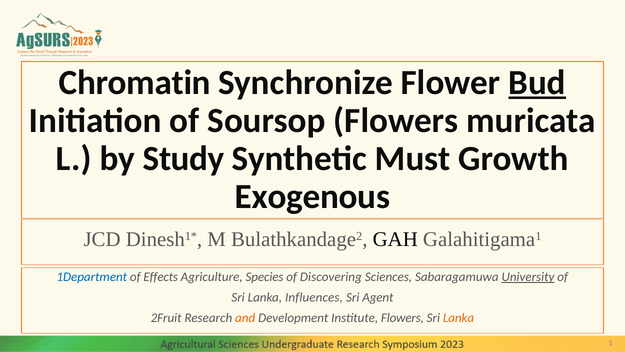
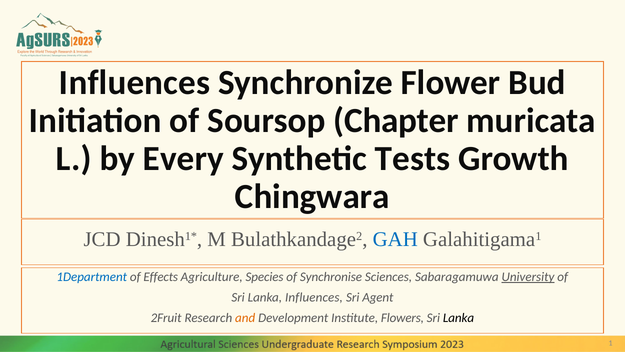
Chromatin at (135, 83): Chromatin -> Influences
Bud underline: present -> none
Soursop Flowers: Flowers -> Chapter
Study: Study -> Every
Must: Must -> Tests
Exogenous: Exogenous -> Chingwara
GAH colour: black -> blue
Discovering: Discovering -> Synchronise
Lanka at (459, 318) colour: orange -> black
